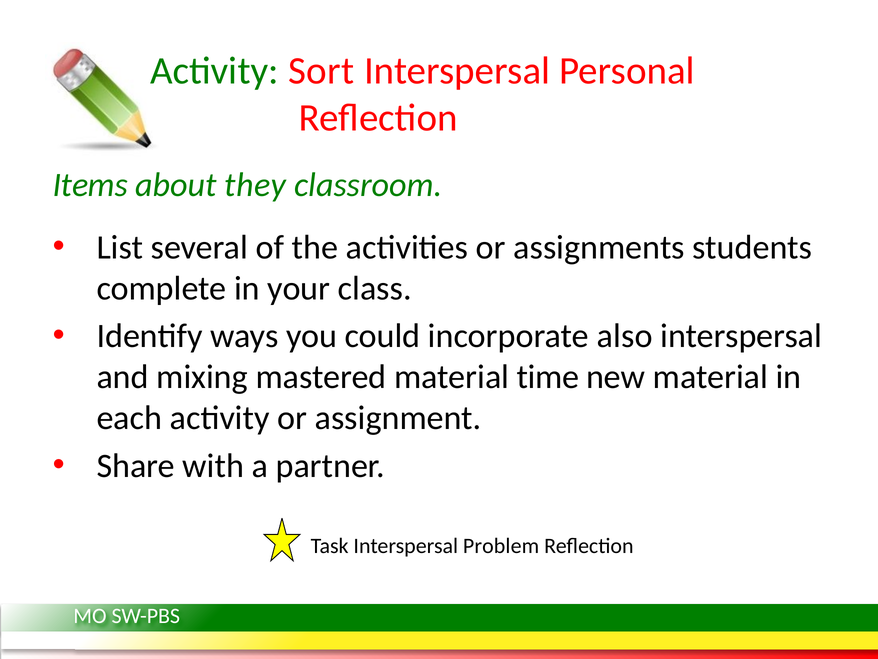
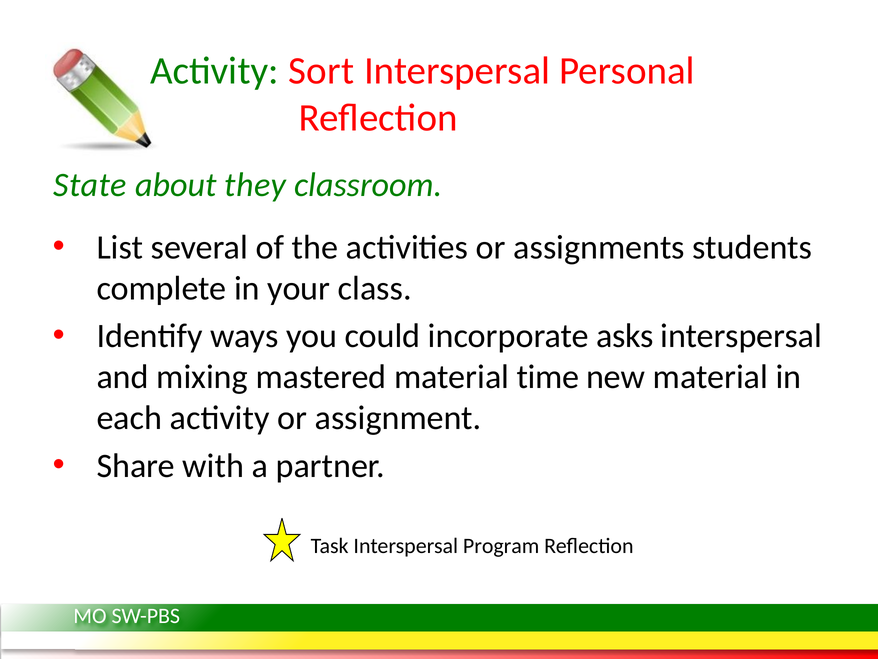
Items: Items -> State
also: also -> asks
Problem: Problem -> Program
